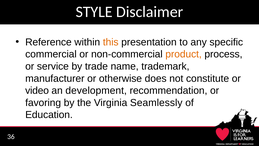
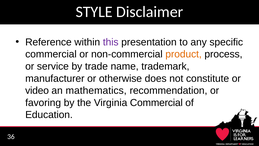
this colour: orange -> purple
development: development -> mathematics
Virginia Seamlessly: Seamlessly -> Commercial
